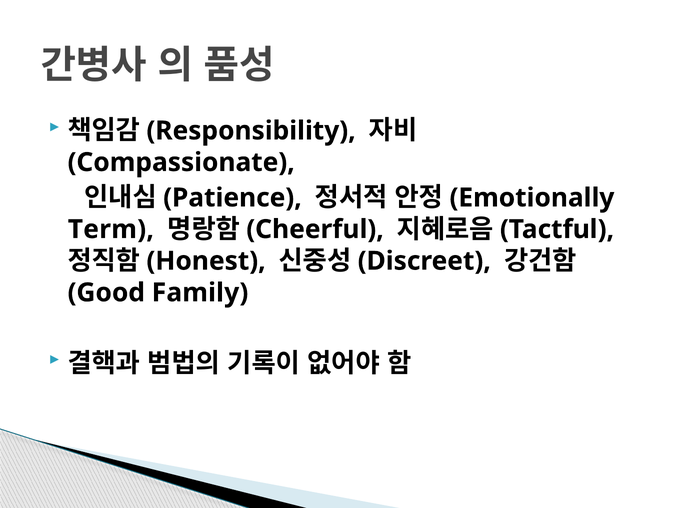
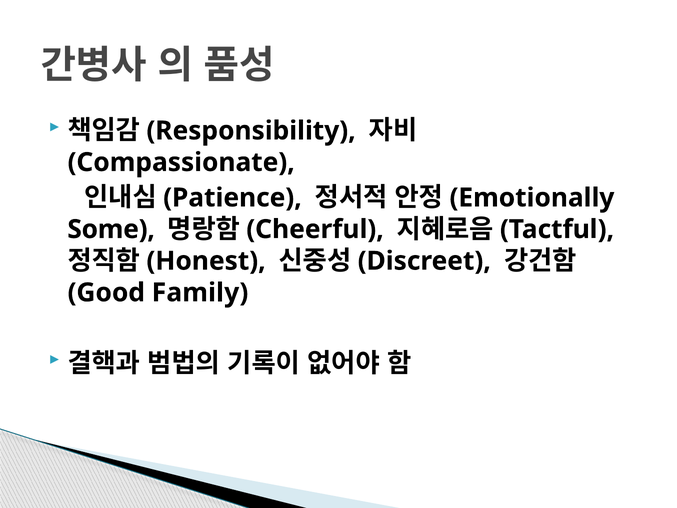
Term: Term -> Some
